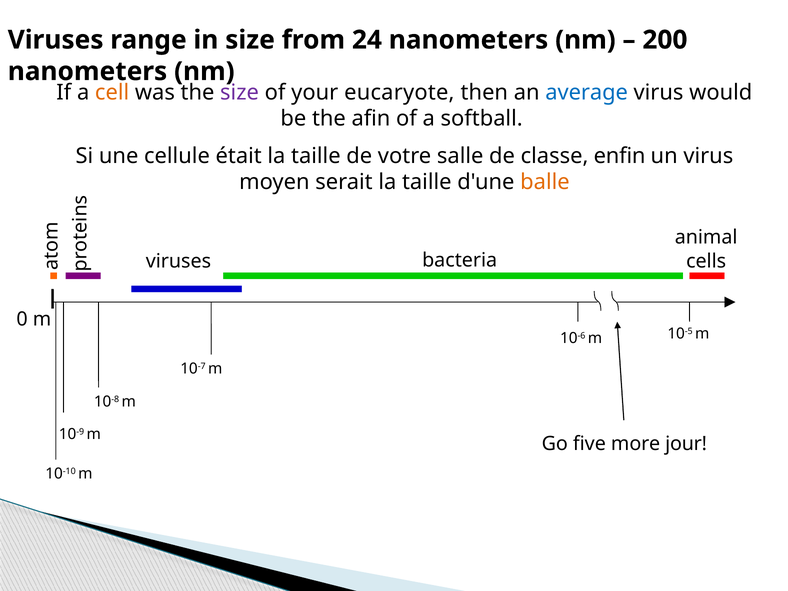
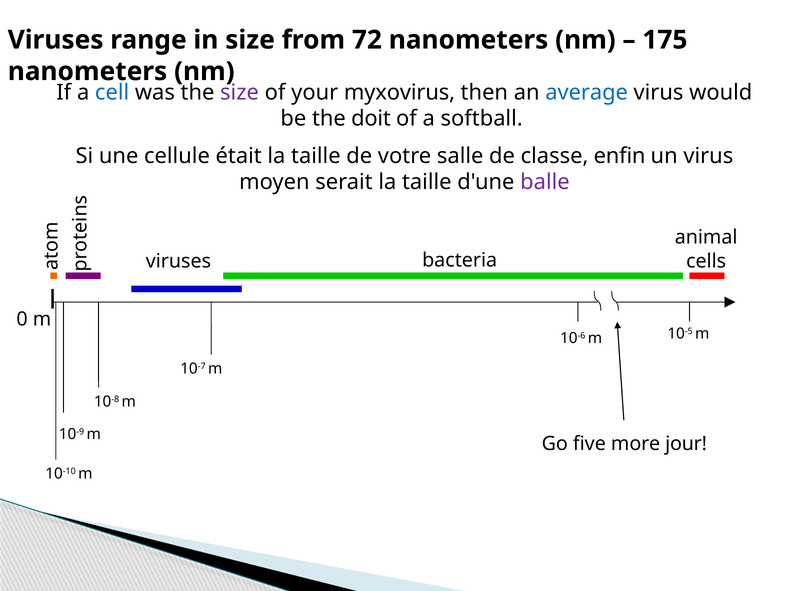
24: 24 -> 72
200: 200 -> 175
cell colour: orange -> blue
eucaryote: eucaryote -> myxovirus
afin: afin -> doit
balle colour: orange -> purple
